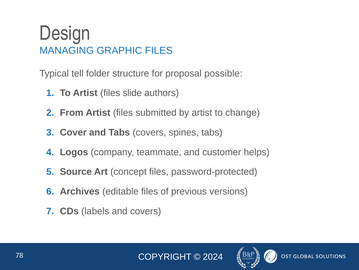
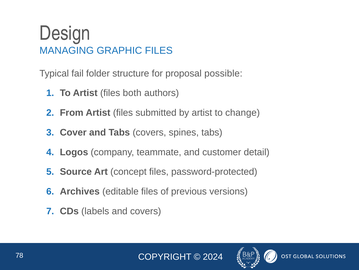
tell: tell -> fail
slide: slide -> both
helps: helps -> detail
